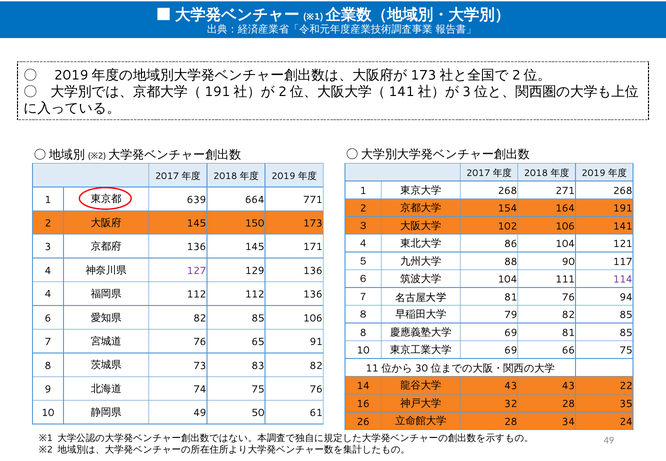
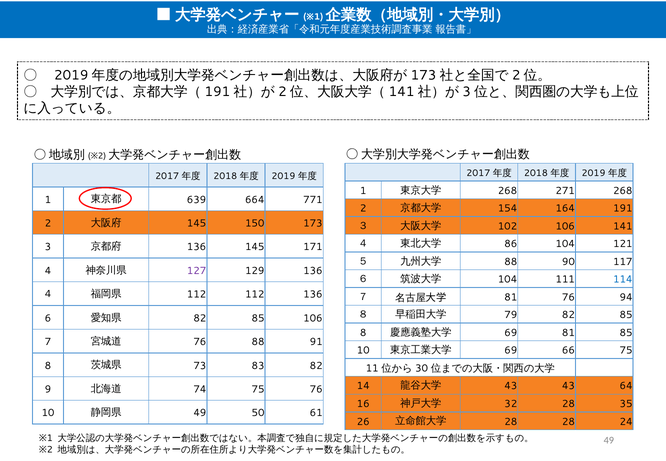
114 colour: purple -> blue
76 65: 65 -> 88
22: 22 -> 64
28 34: 34 -> 28
